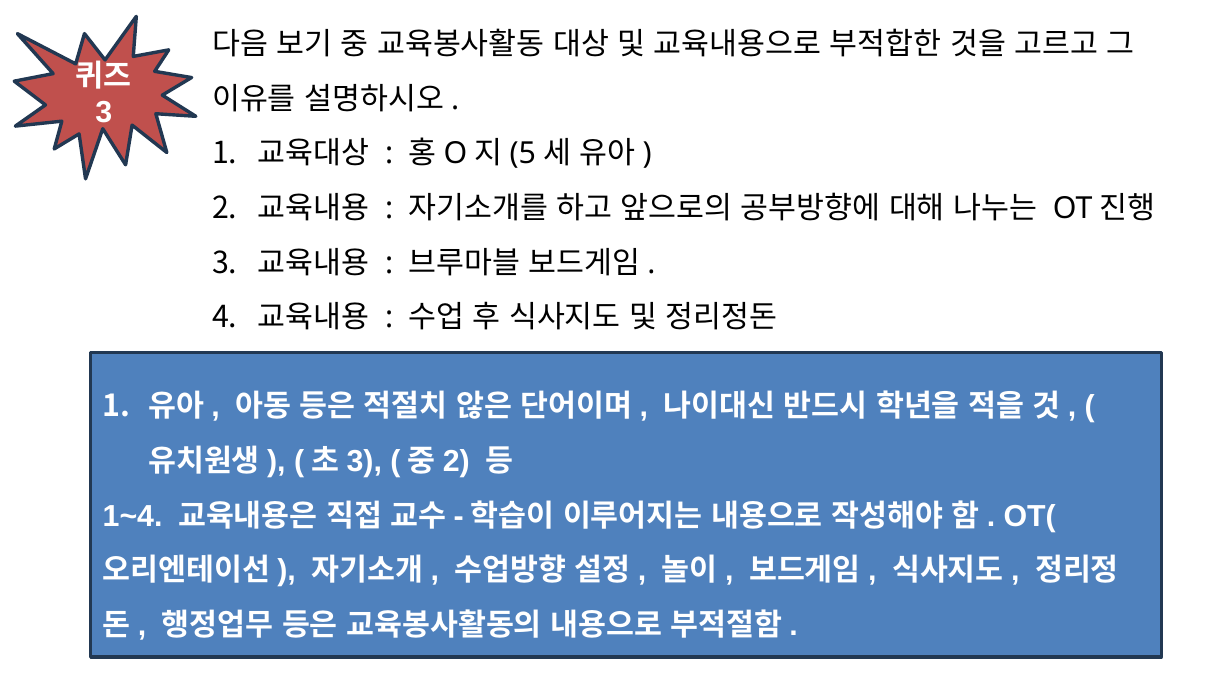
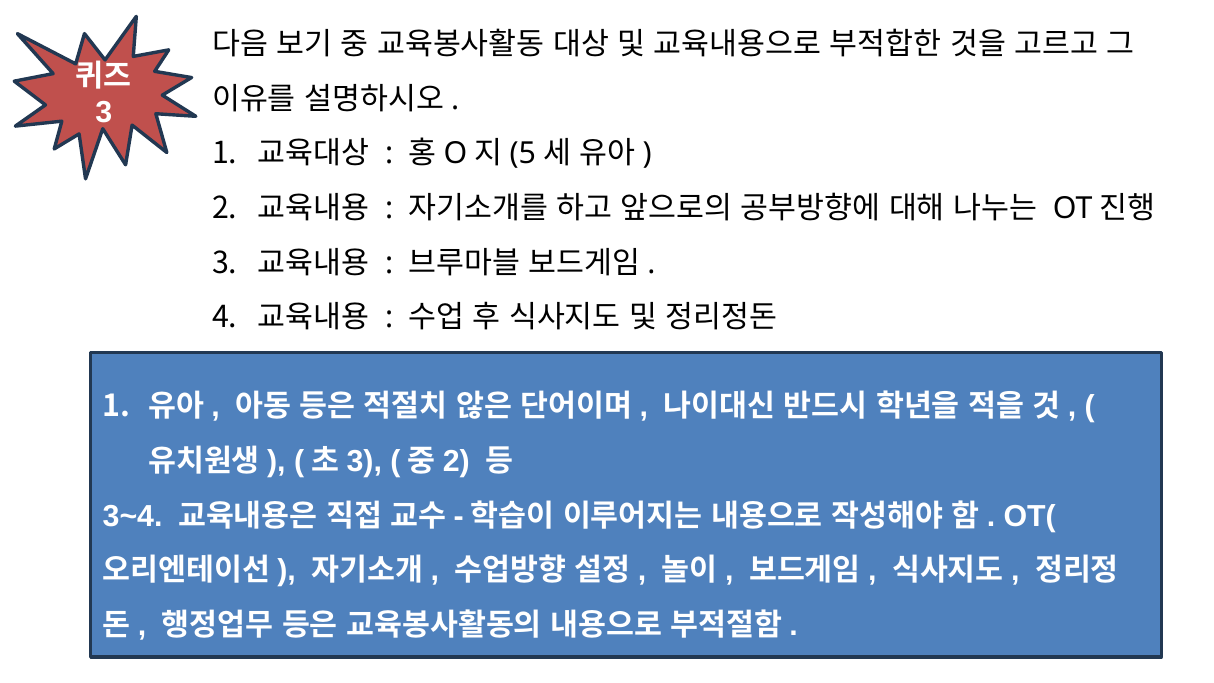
1~4: 1~4 -> 3~4
